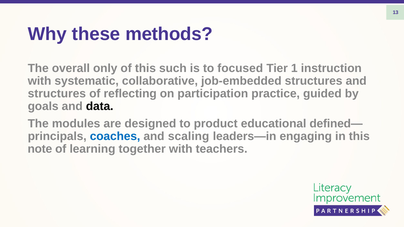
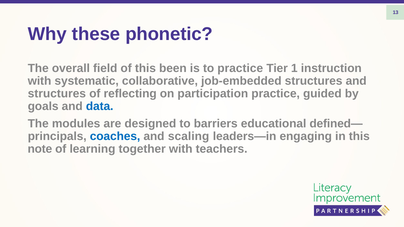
methods: methods -> phonetic
only: only -> field
such: such -> been
to focused: focused -> practice
data colour: black -> blue
product: product -> barriers
